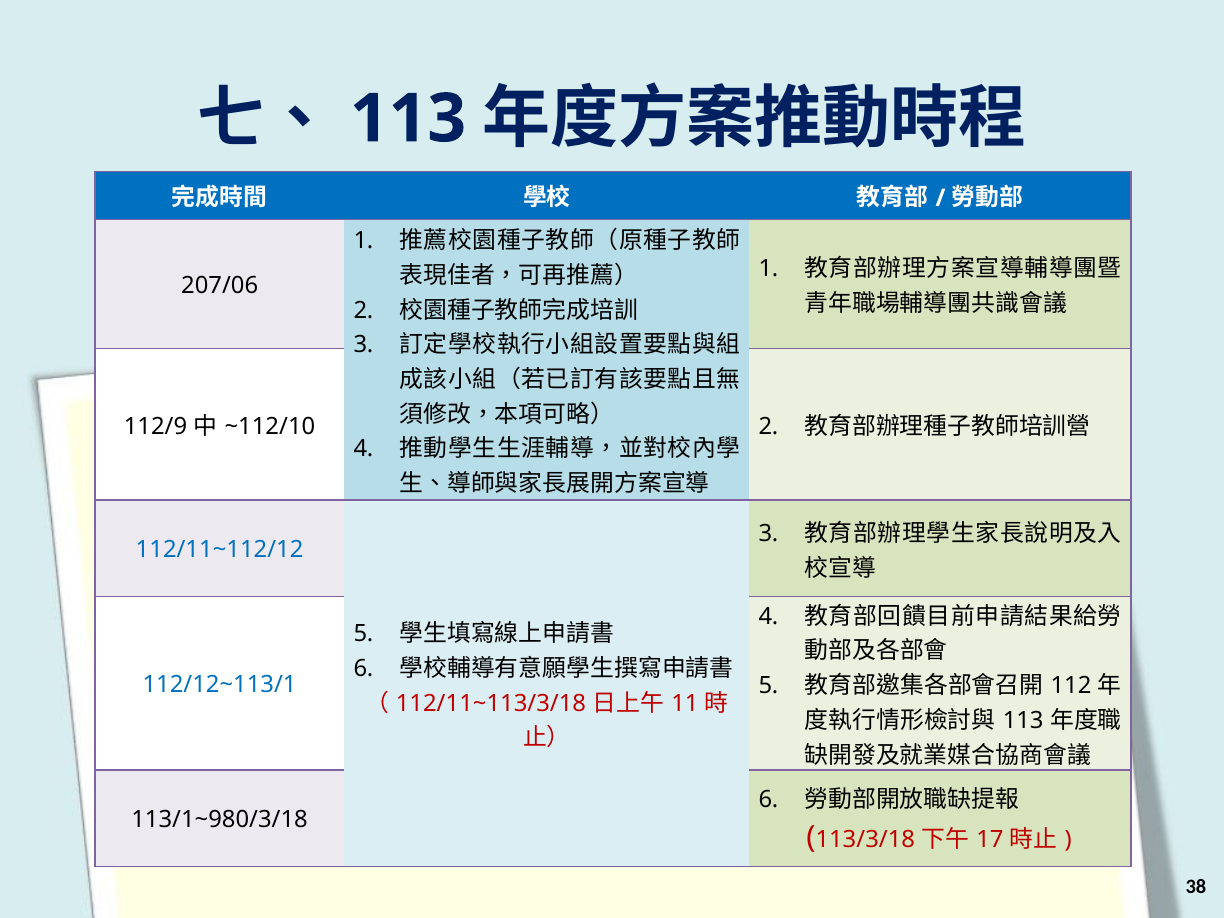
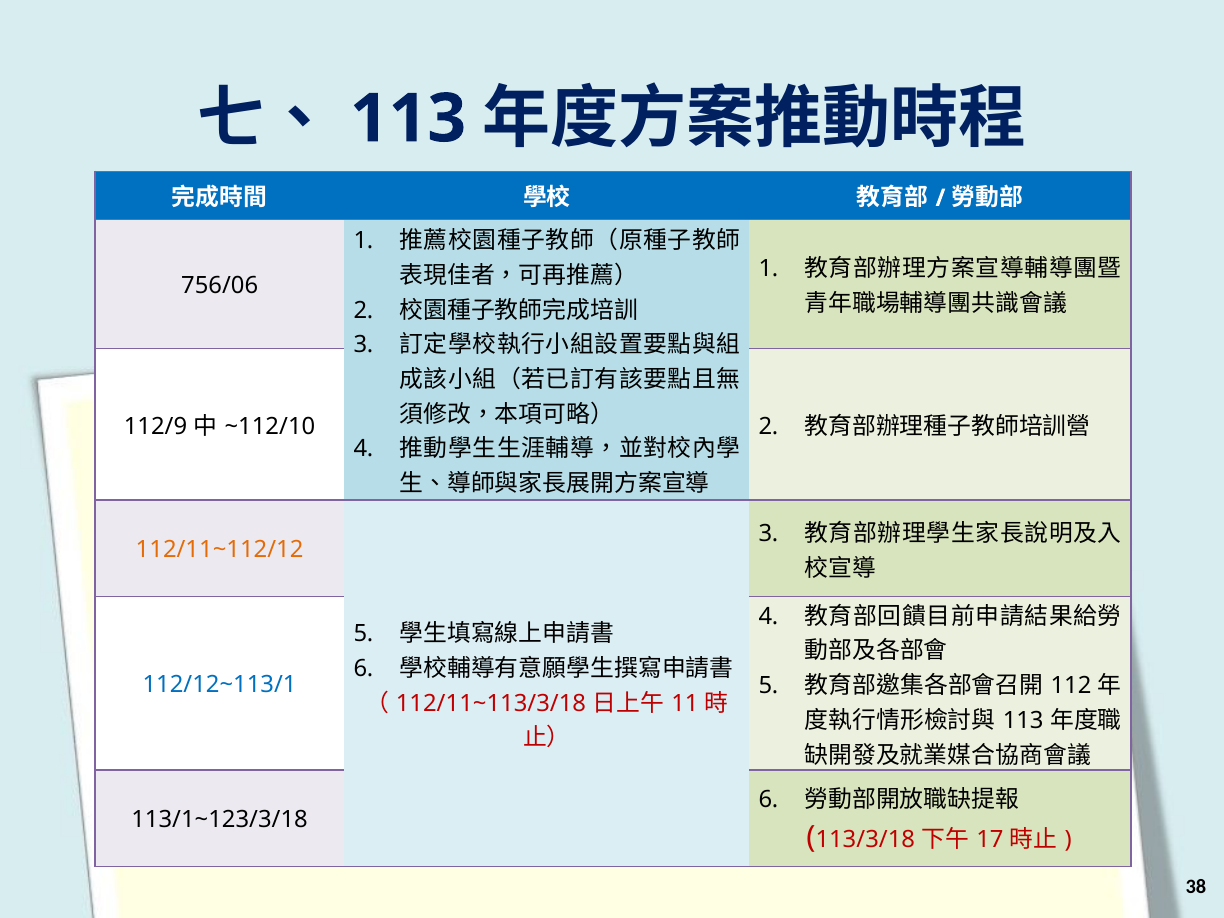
207/06: 207/06 -> 756/06
112/11~112/12 colour: blue -> orange
113/1~980/3/18: 113/1~980/3/18 -> 113/1~123/3/18
